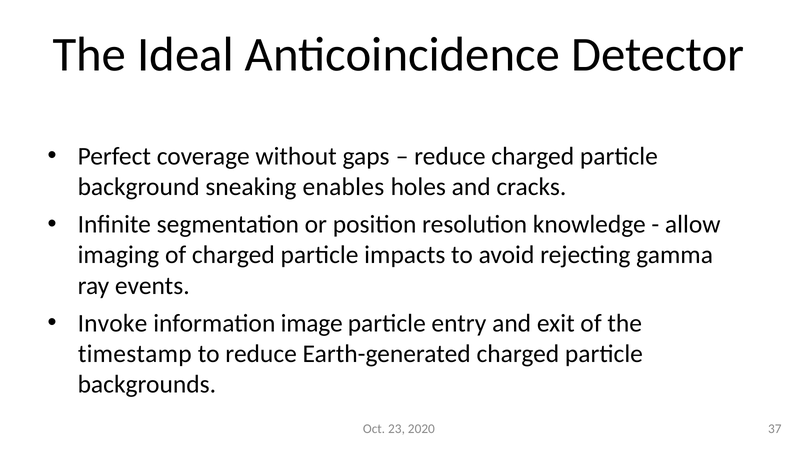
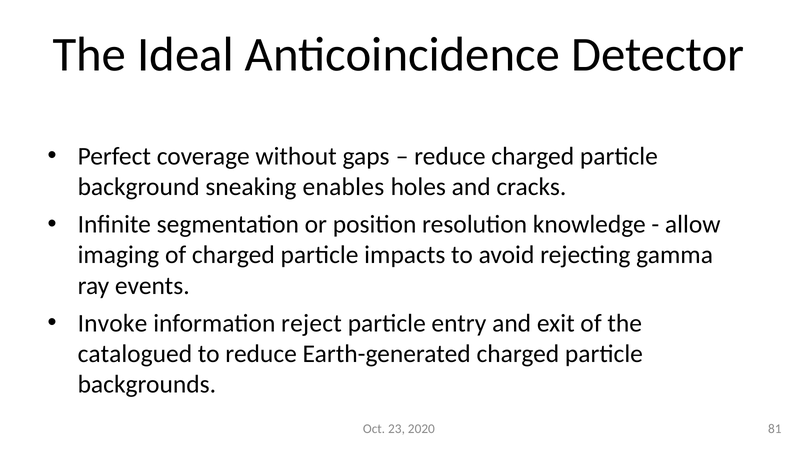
image: image -> reject
timestamp: timestamp -> catalogued
37: 37 -> 81
